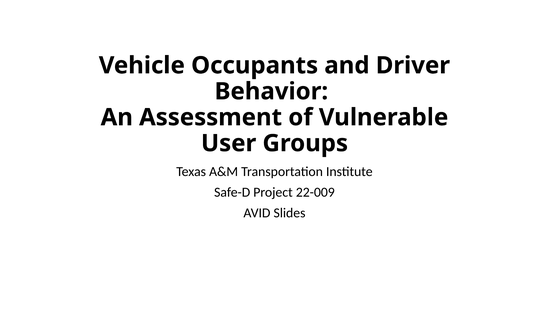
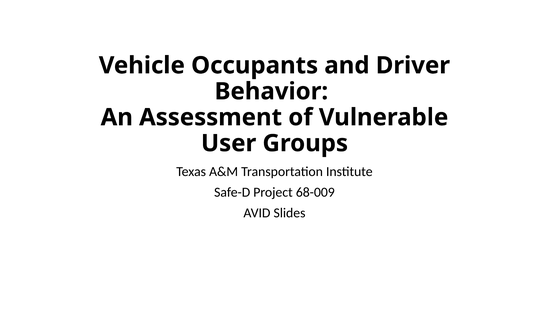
22-009: 22-009 -> 68-009
